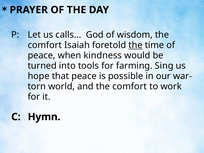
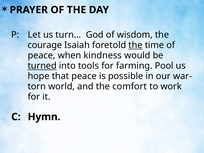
calls…: calls… -> turn…
comfort at (45, 45): comfort -> courage
turned underline: none -> present
Sing: Sing -> Pool
